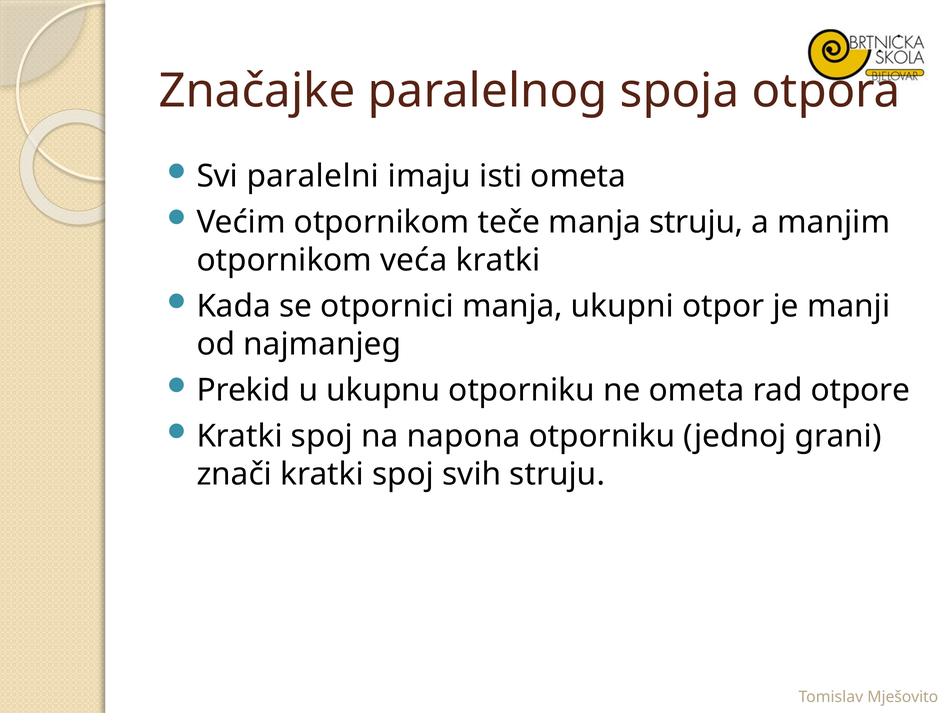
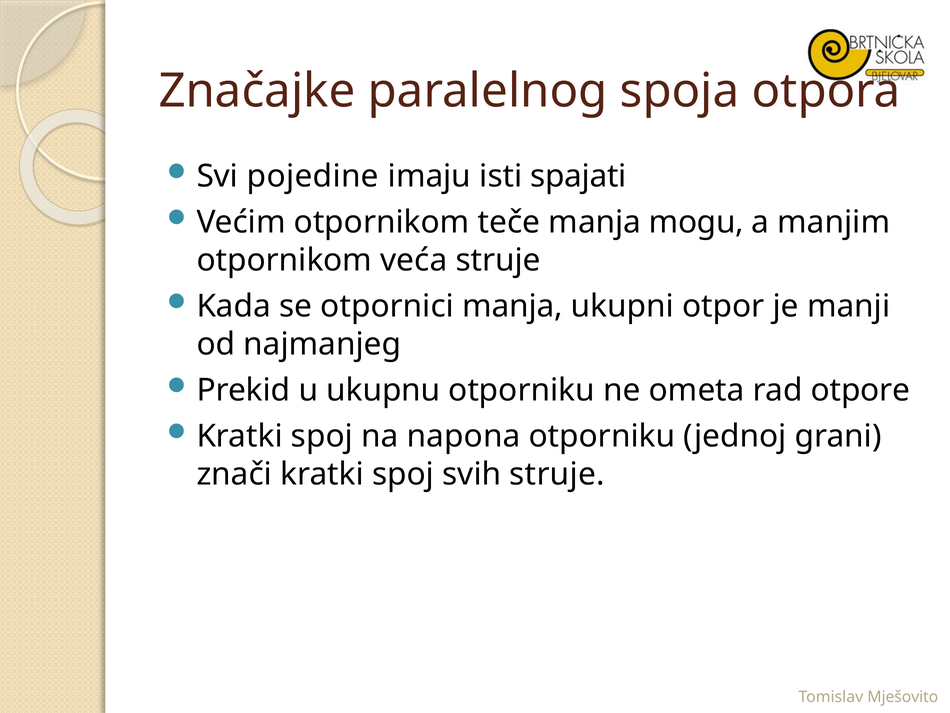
paralelni: paralelni -> pojedine
isti ometa: ometa -> spajati
manja struju: struju -> mogu
veća kratki: kratki -> struje
svih struju: struju -> struje
